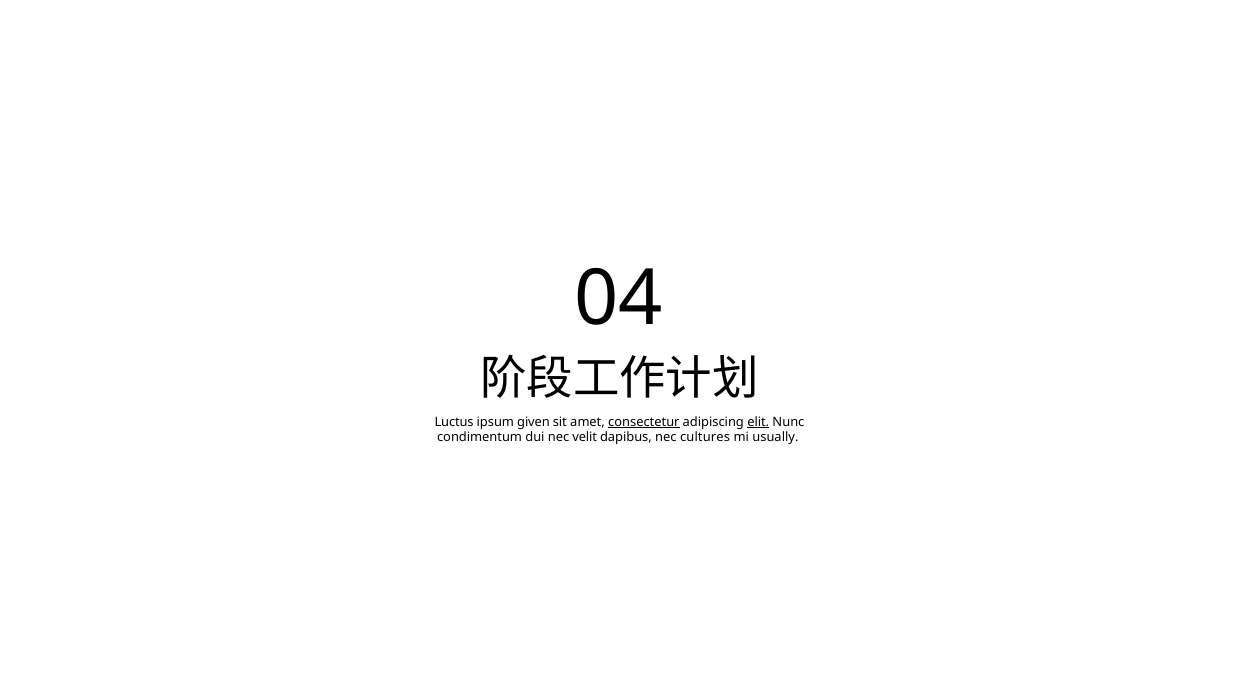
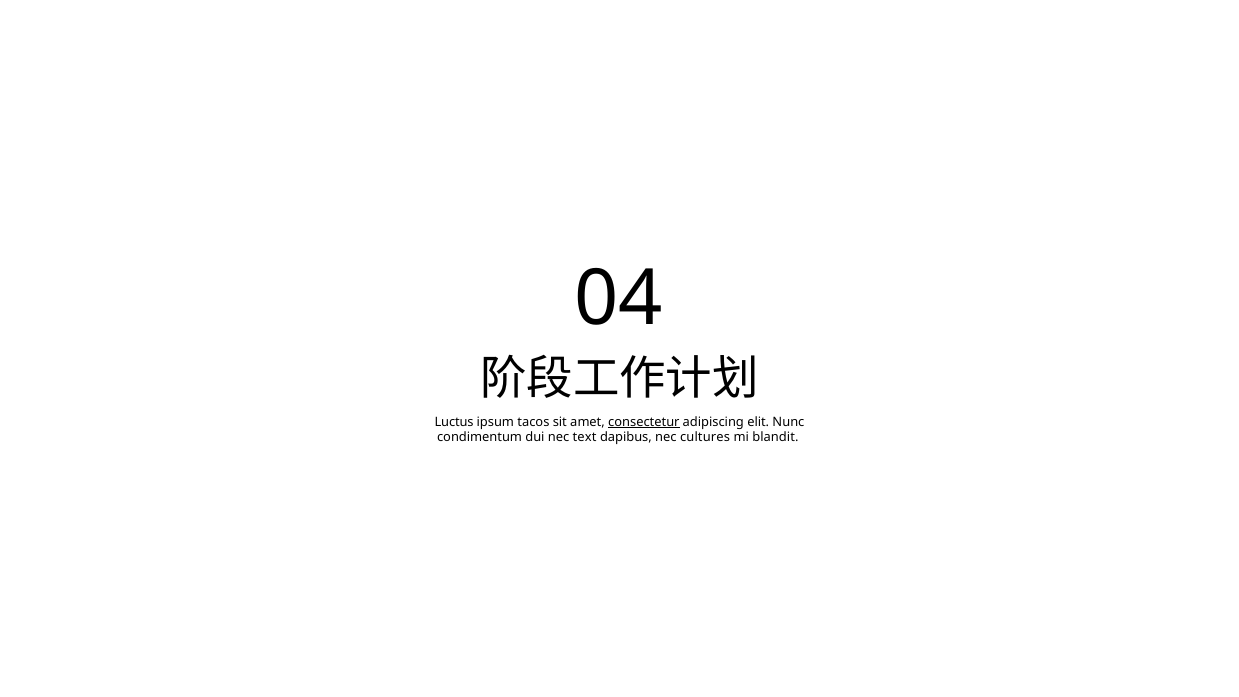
given: given -> tacos
elit underline: present -> none
velit: velit -> text
usually: usually -> blandit
